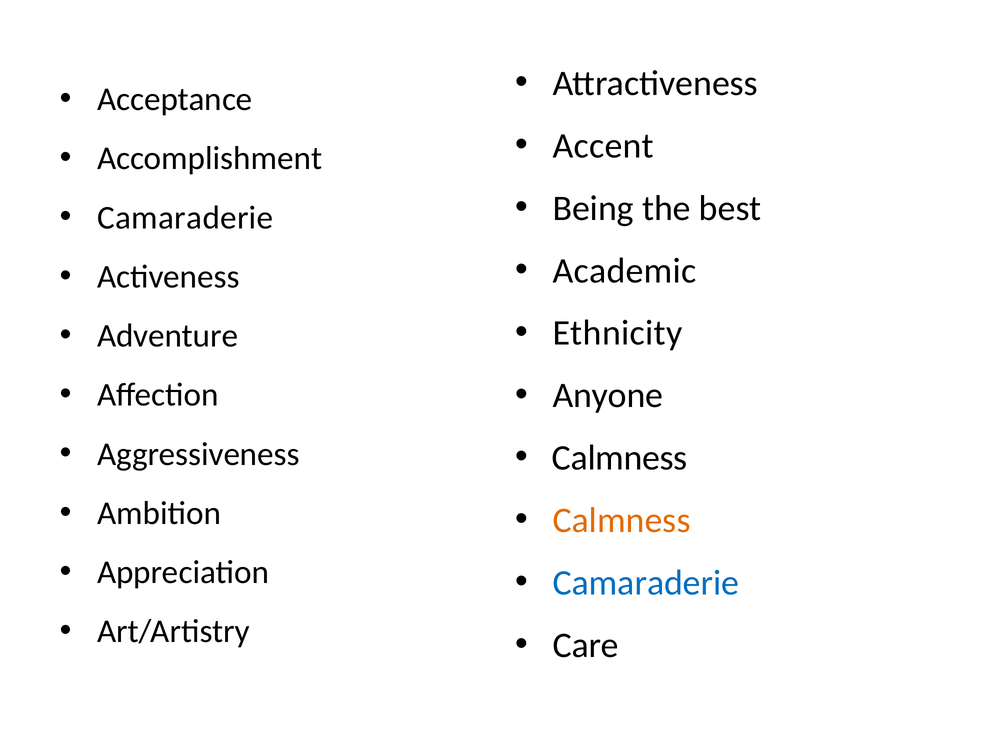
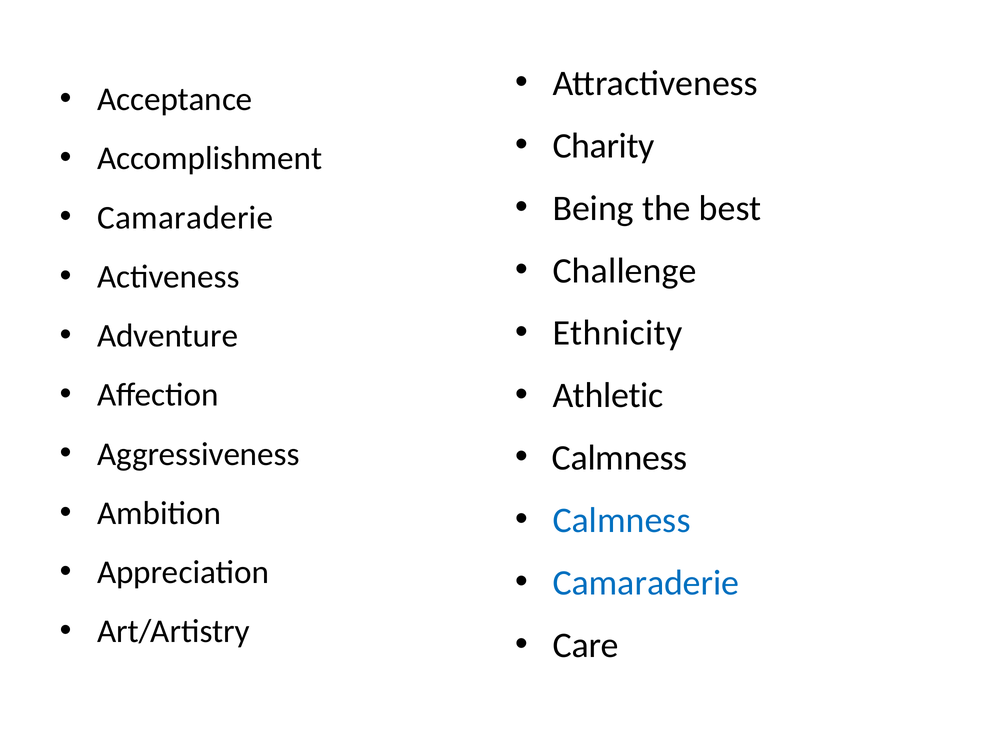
Accent: Accent -> Charity
Academic: Academic -> Challenge
Anyone: Anyone -> Athletic
Calmness at (622, 521) colour: orange -> blue
